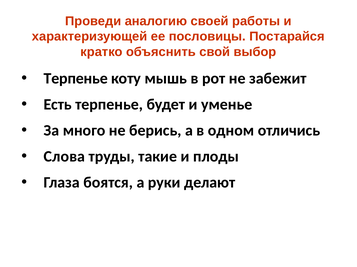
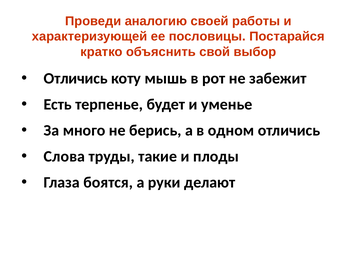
Терпенье at (76, 79): Терпенье -> Отличись
